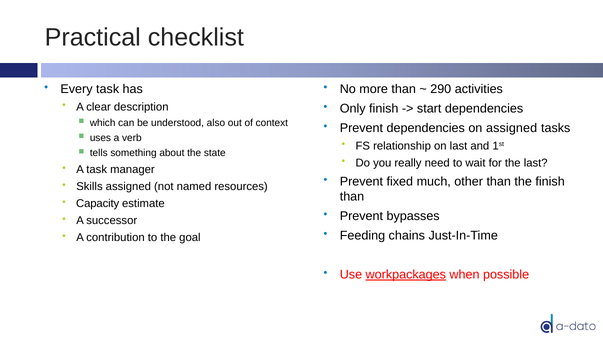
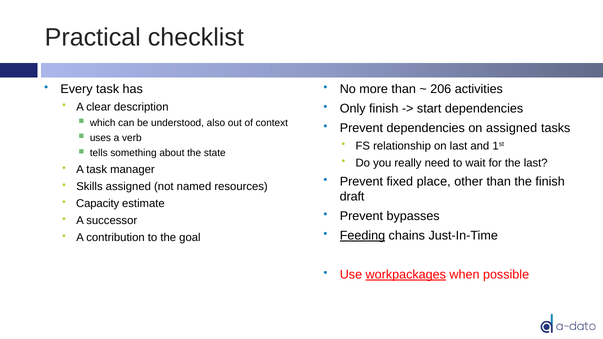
290: 290 -> 206
much: much -> place
than at (352, 197): than -> draft
Feeding underline: none -> present
